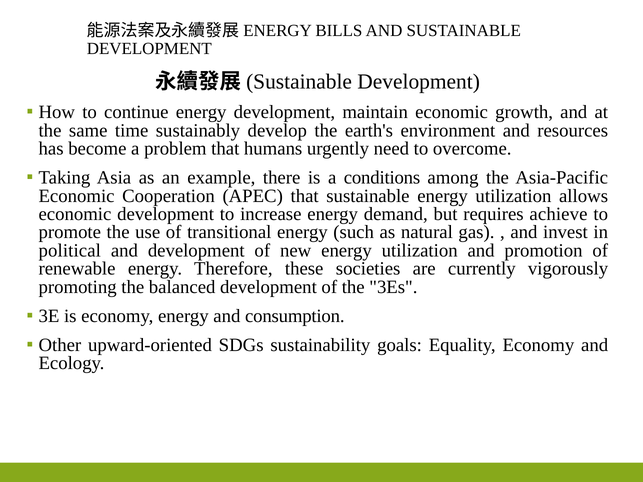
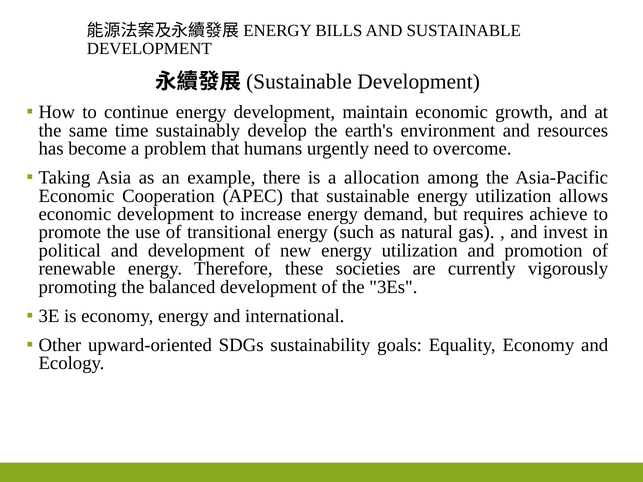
conditions: conditions -> allocation
consumption: consumption -> international
